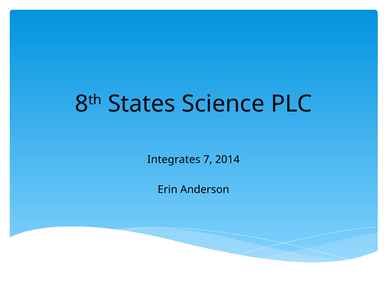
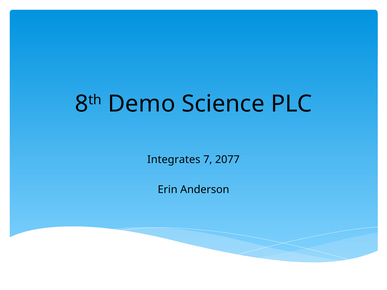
States: States -> Demo
2014: 2014 -> 2077
